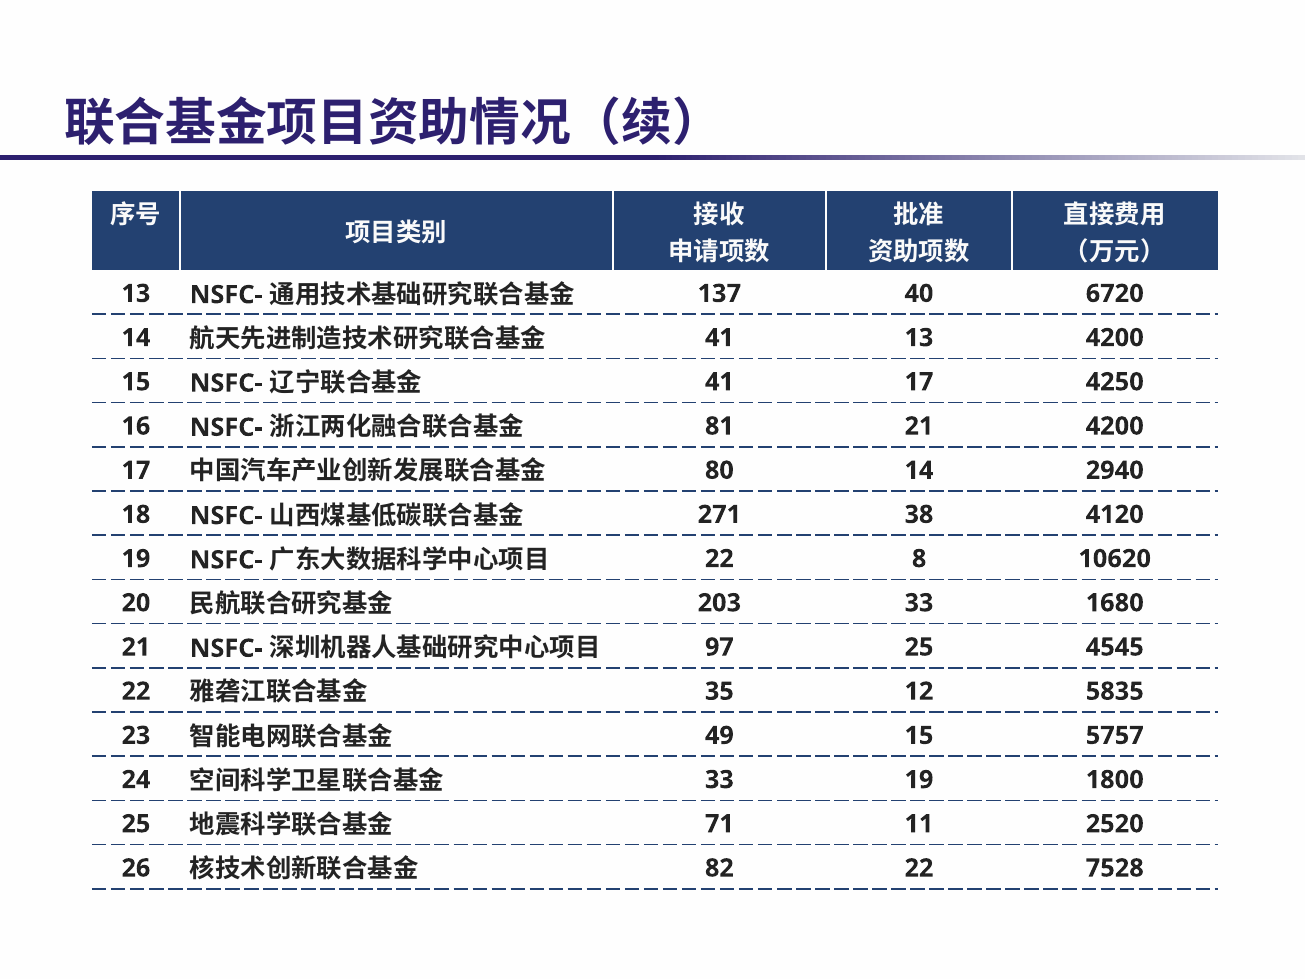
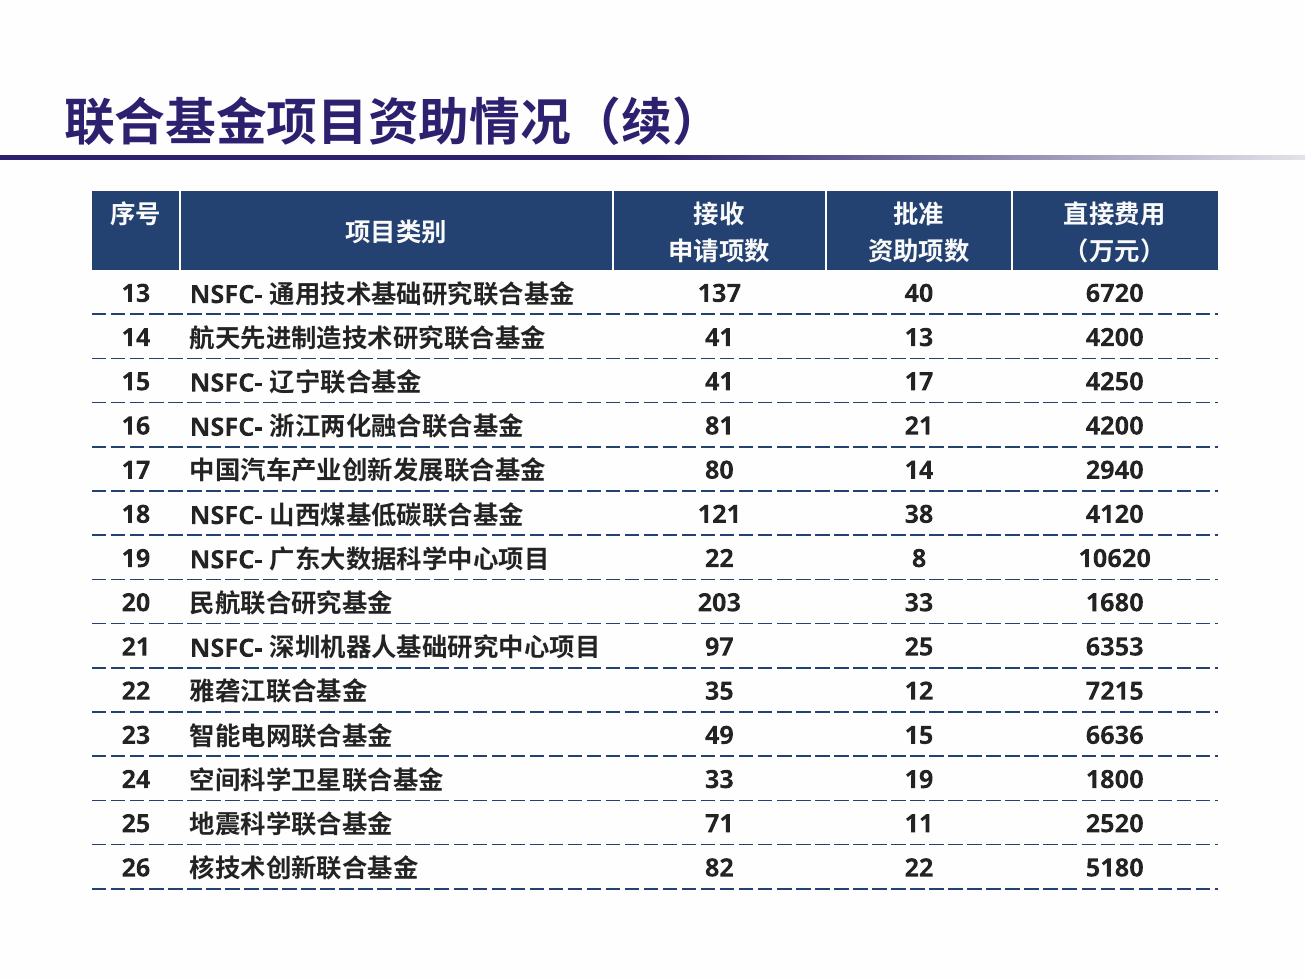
271: 271 -> 121
4545: 4545 -> 6353
5835: 5835 -> 7215
5757: 5757 -> 6636
7528: 7528 -> 5180
